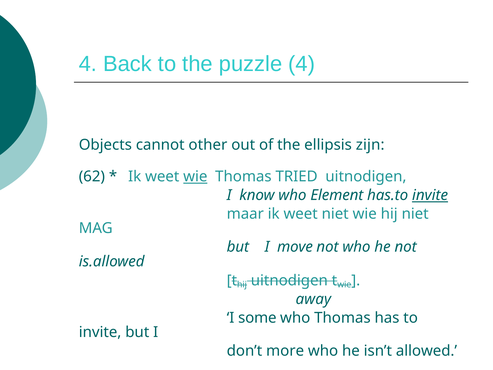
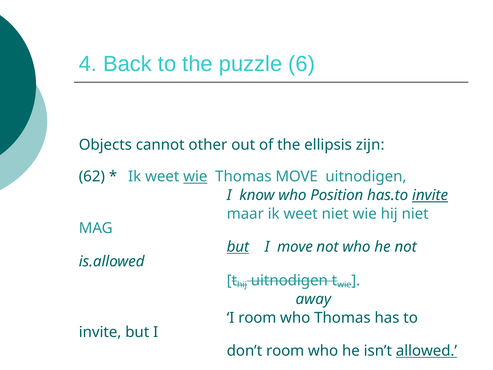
puzzle 4: 4 -> 6
Thomas TRIED: TRIED -> MOVE
Element: Element -> Position
but at (238, 247) underline: none -> present
I some: some -> room
don’t more: more -> room
allowed underline: none -> present
